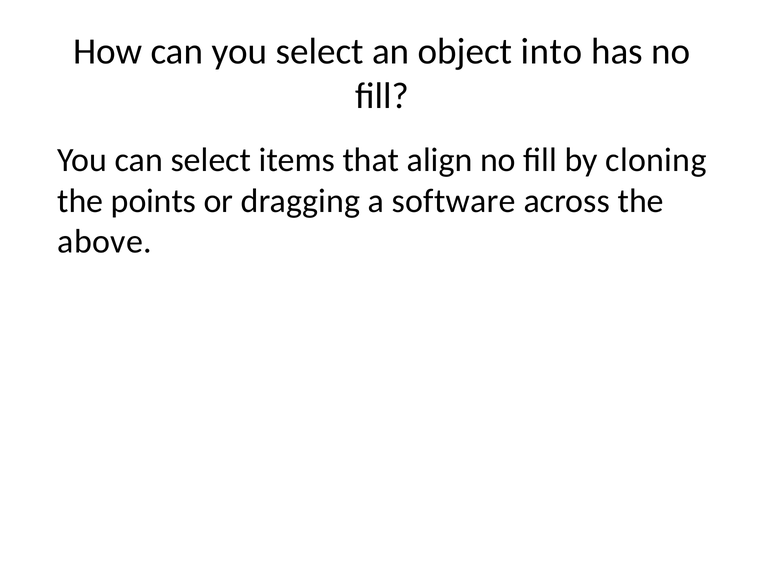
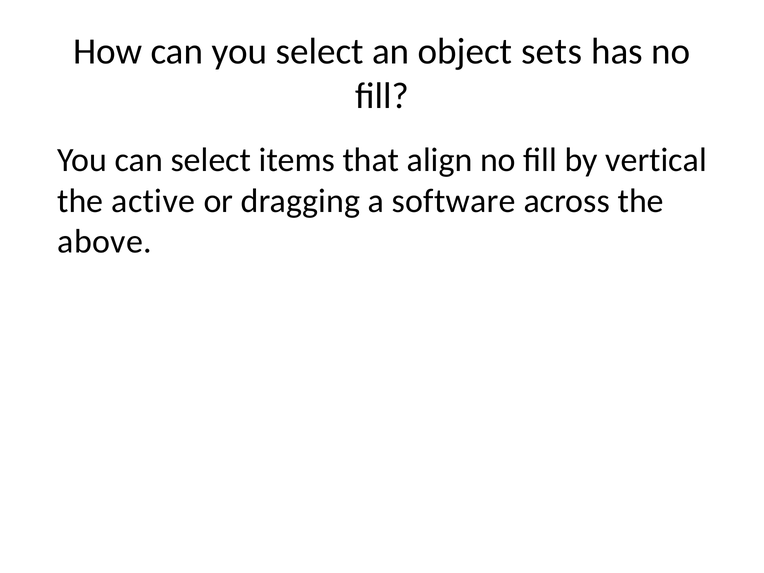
into: into -> sets
cloning: cloning -> vertical
points: points -> active
